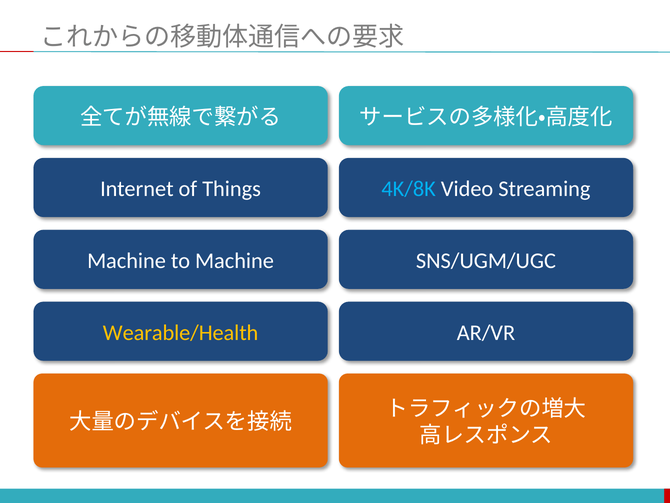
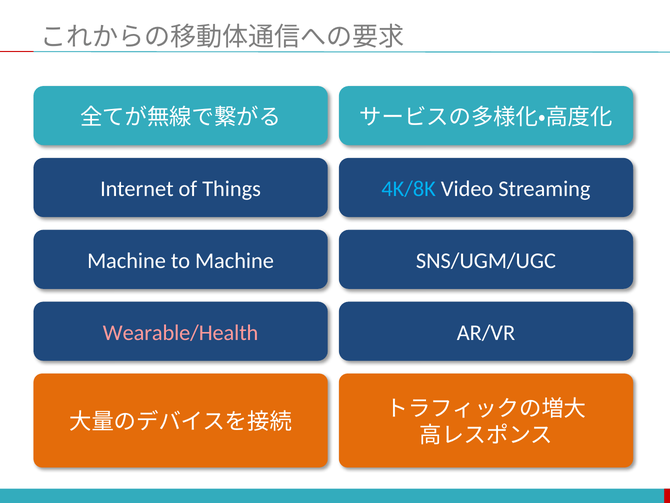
Wearable/Health colour: yellow -> pink
